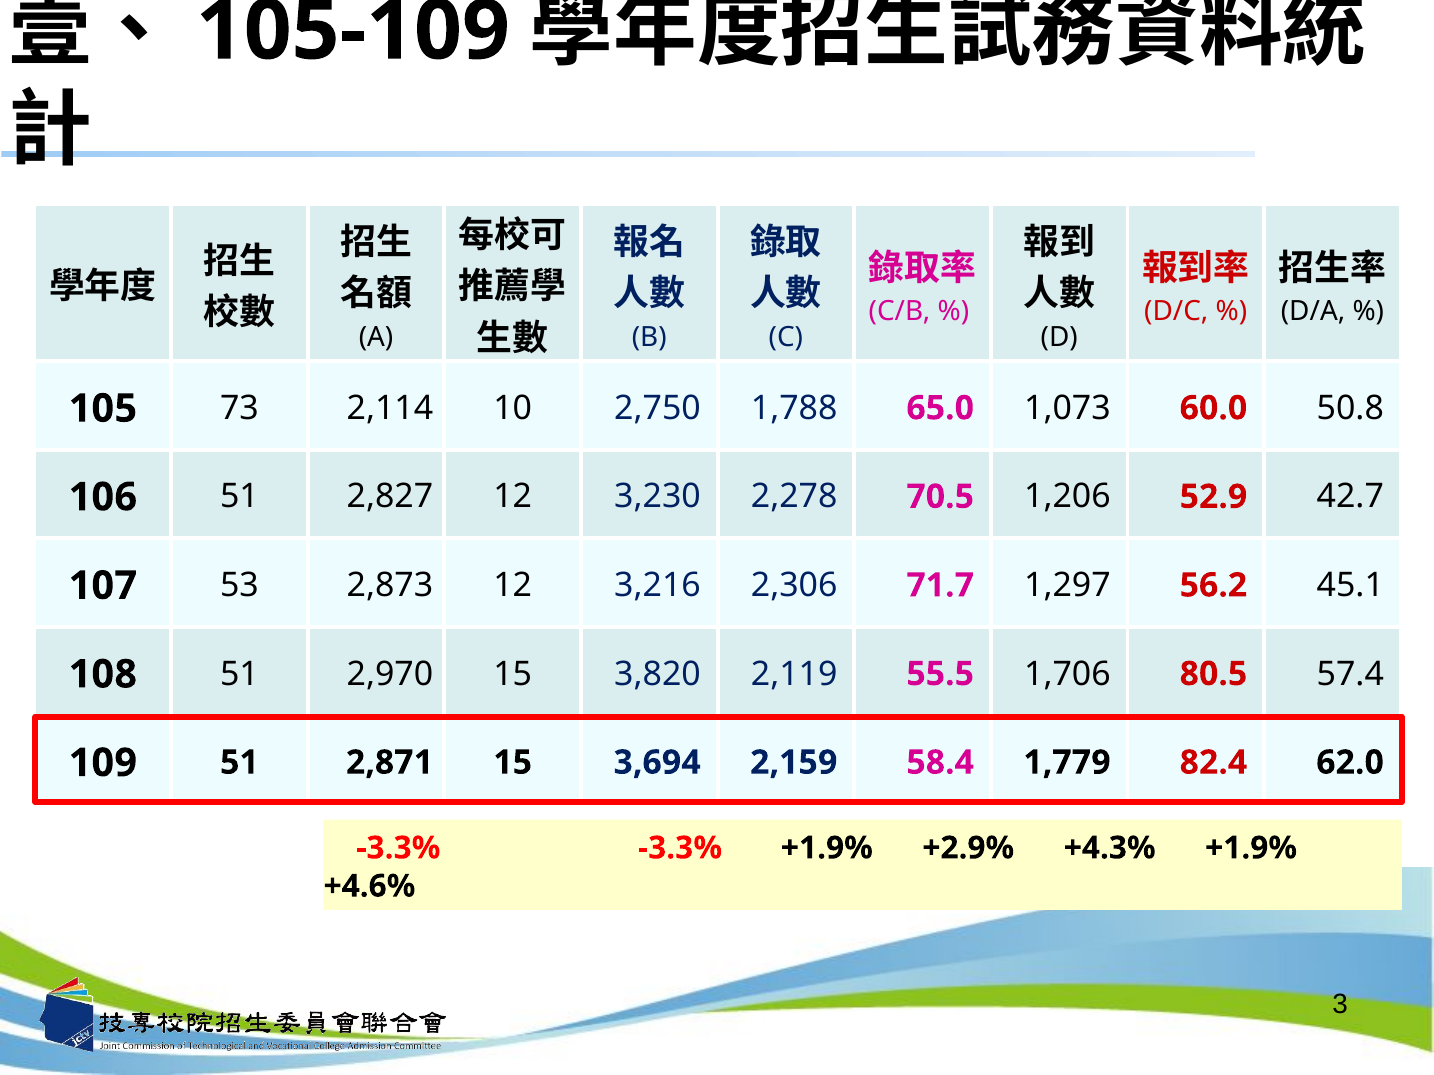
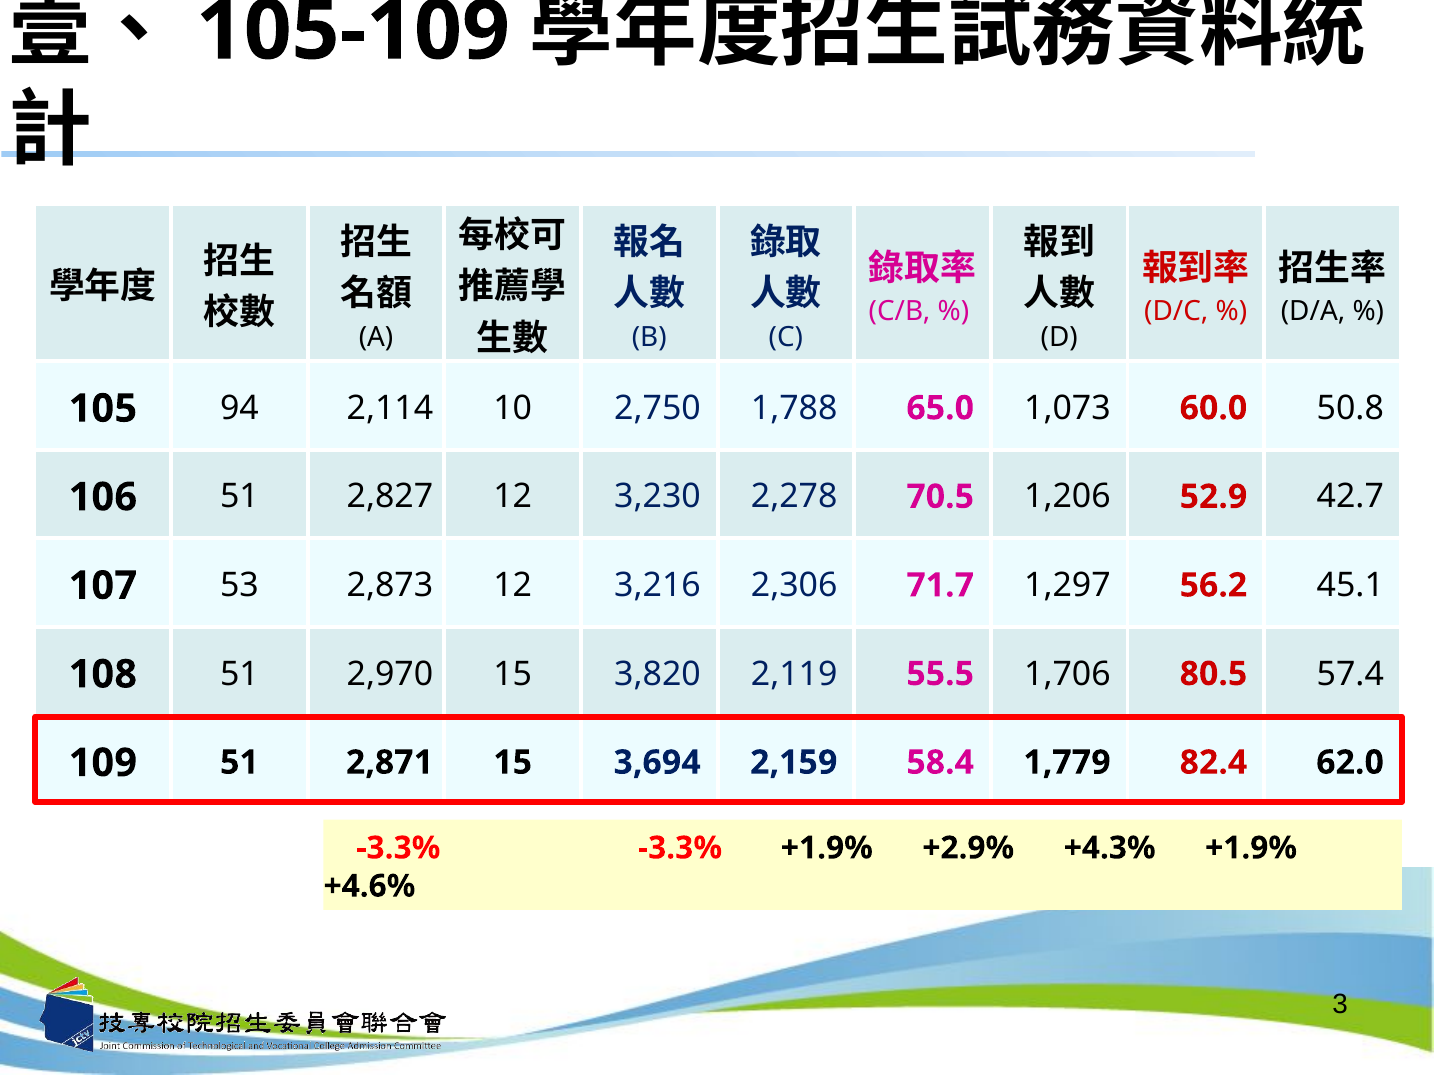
73: 73 -> 94
